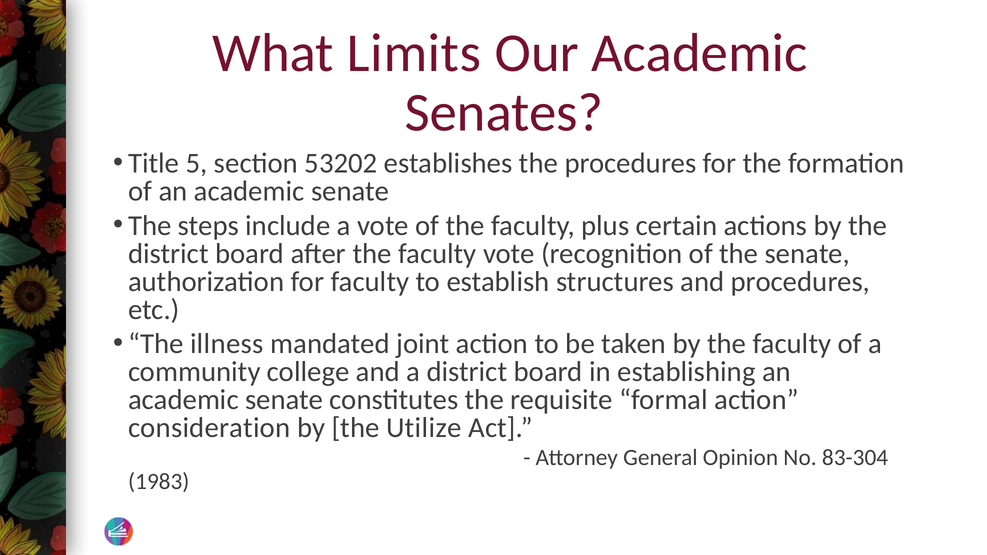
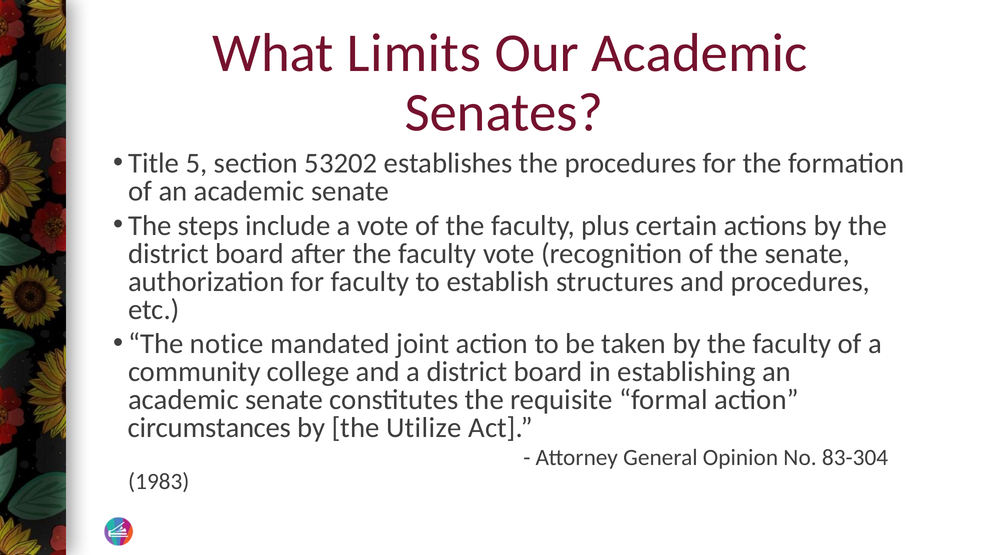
illness: illness -> notice
consideration: consideration -> circumstances
